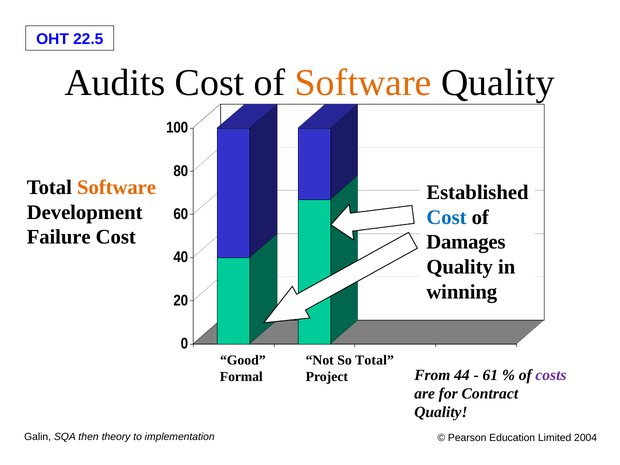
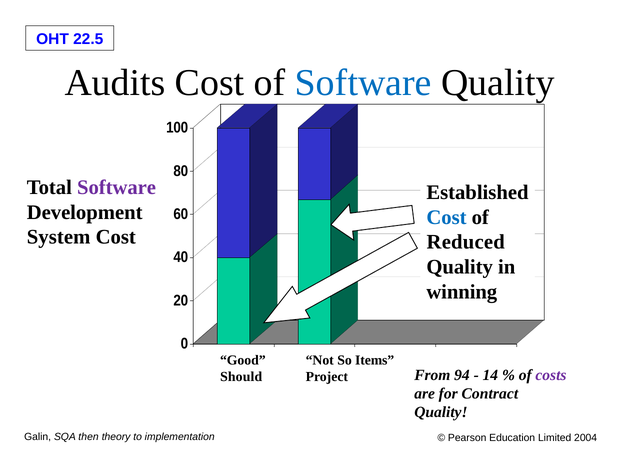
Software at (363, 83) colour: orange -> blue
Software at (117, 187) colour: orange -> purple
Failure: Failure -> System
Damages: Damages -> Reduced
So Total: Total -> Items
44: 44 -> 94
61: 61 -> 14
Formal: Formal -> Should
